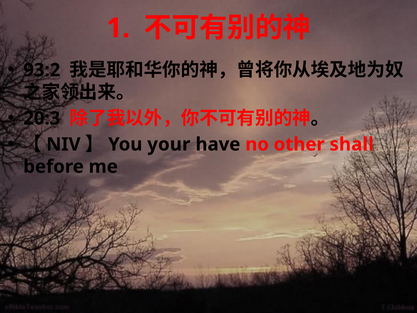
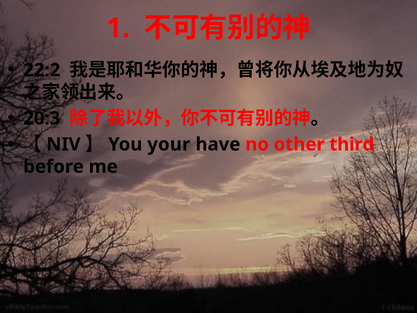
93:2: 93:2 -> 22:2
shall: shall -> third
